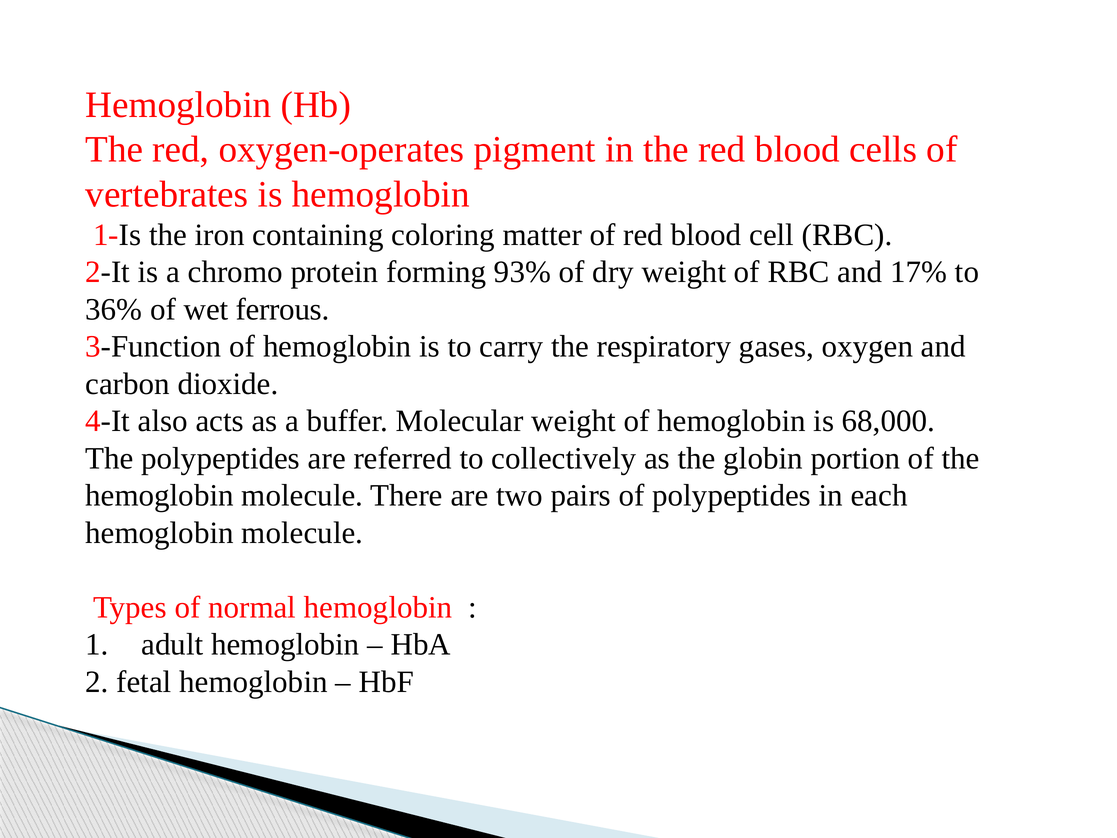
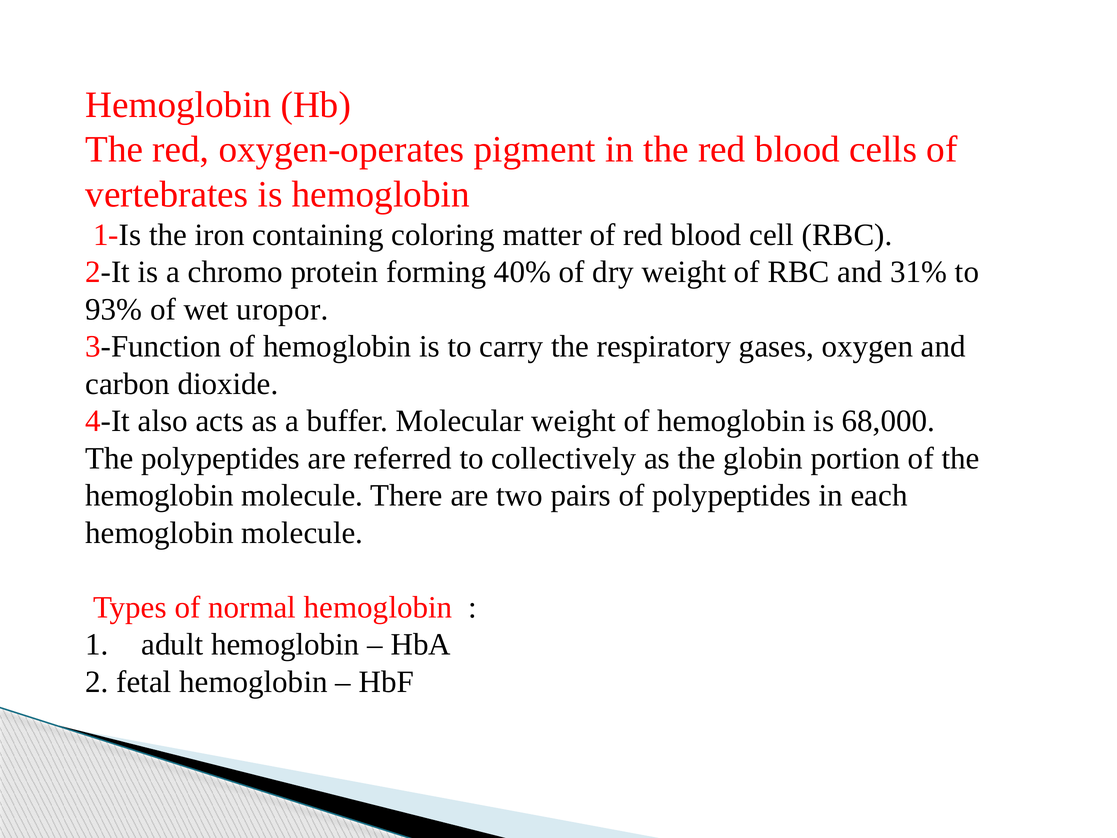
93%: 93% -> 40%
17%: 17% -> 31%
36%: 36% -> 93%
ferrous: ferrous -> uropor
